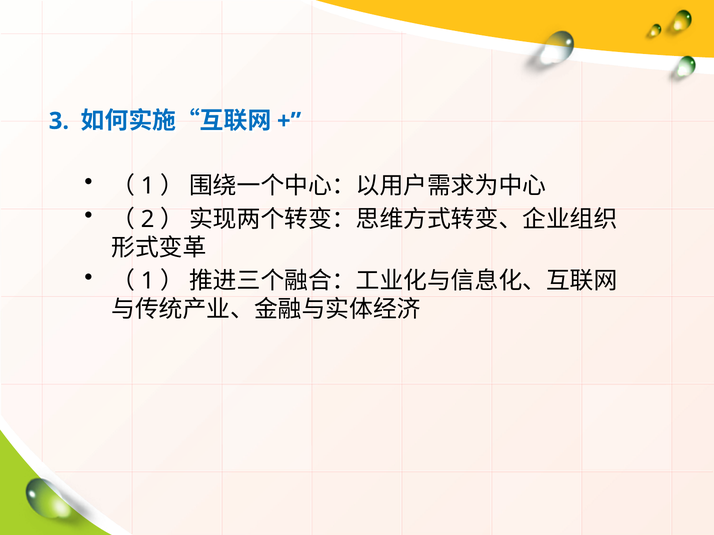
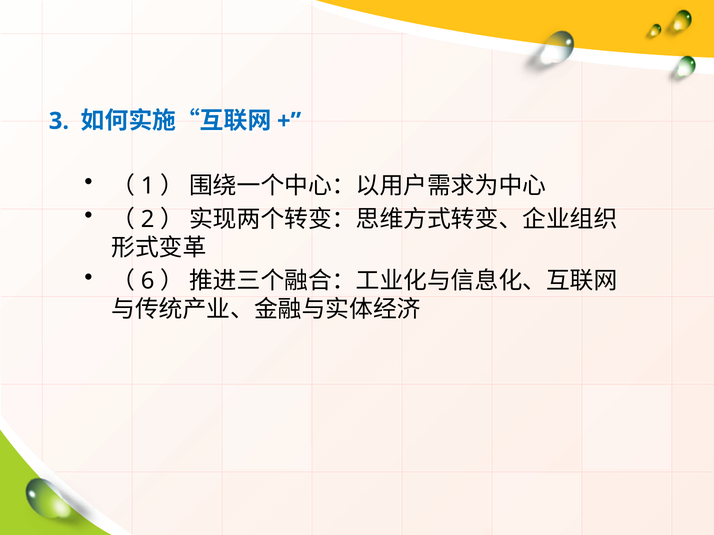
1 at (148, 281): 1 -> 6
